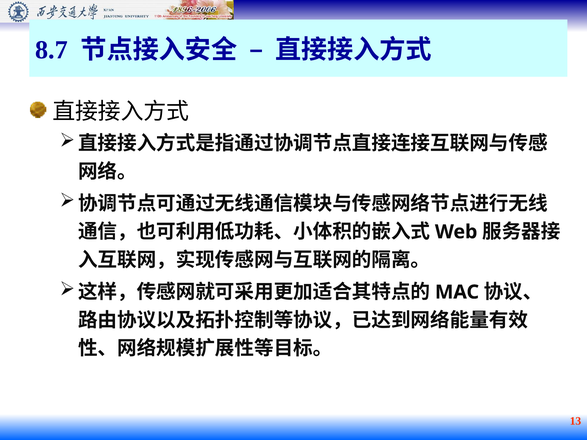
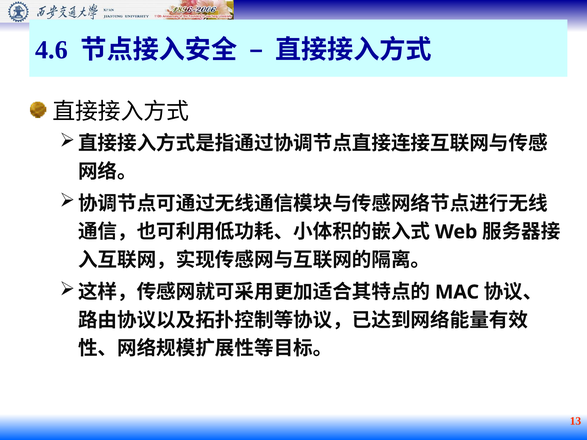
8.7: 8.7 -> 4.6
